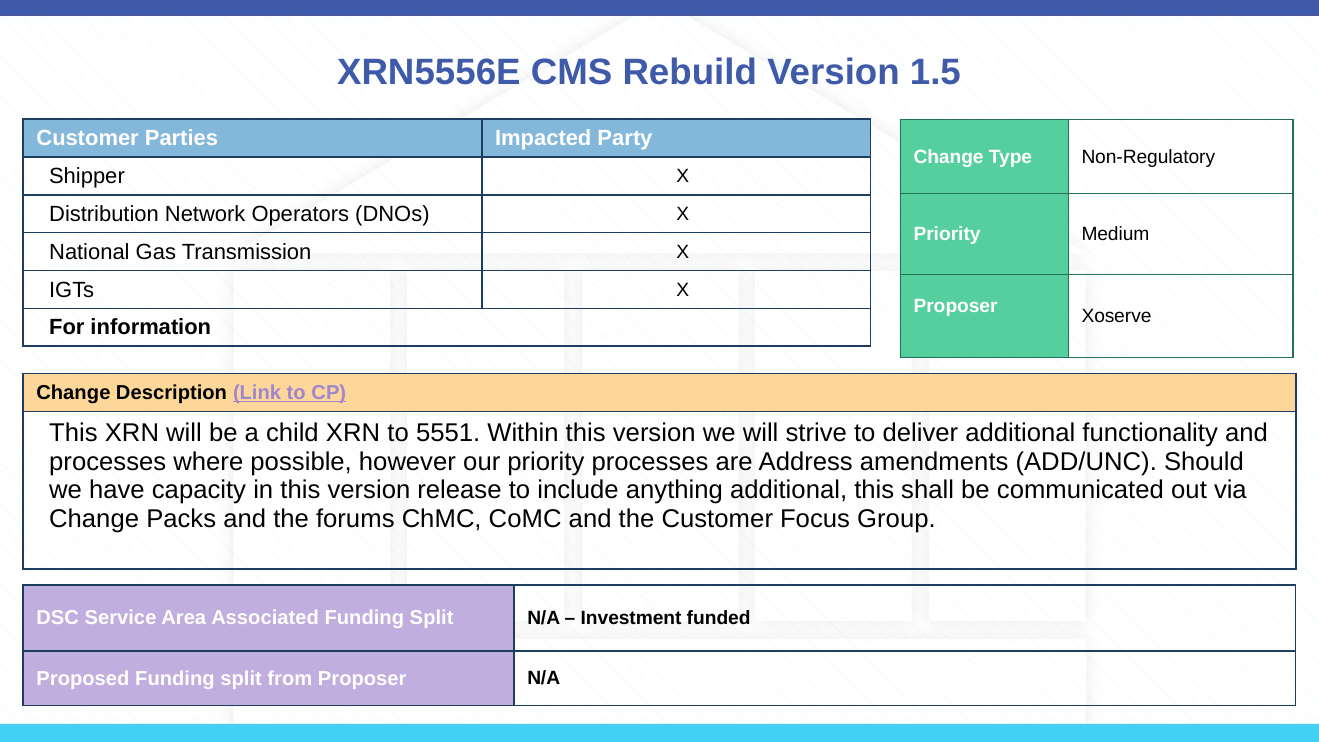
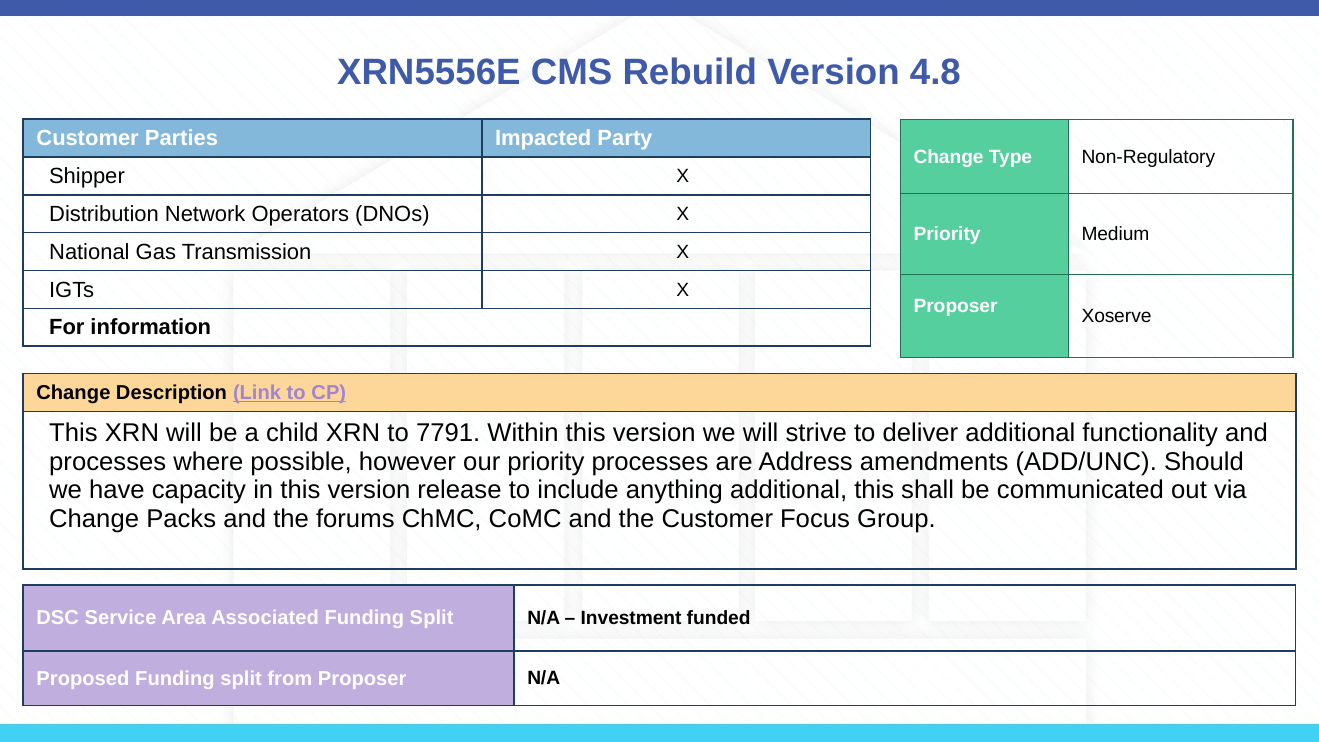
1.5: 1.5 -> 4.8
5551: 5551 -> 7791
